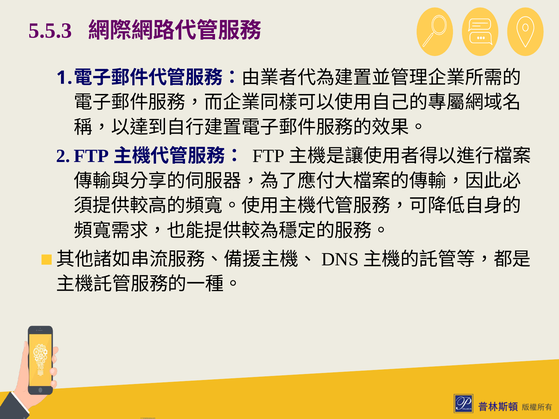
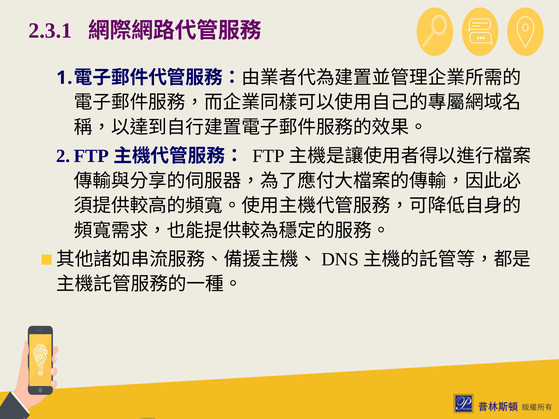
5.5.3: 5.5.3 -> 2.3.1
